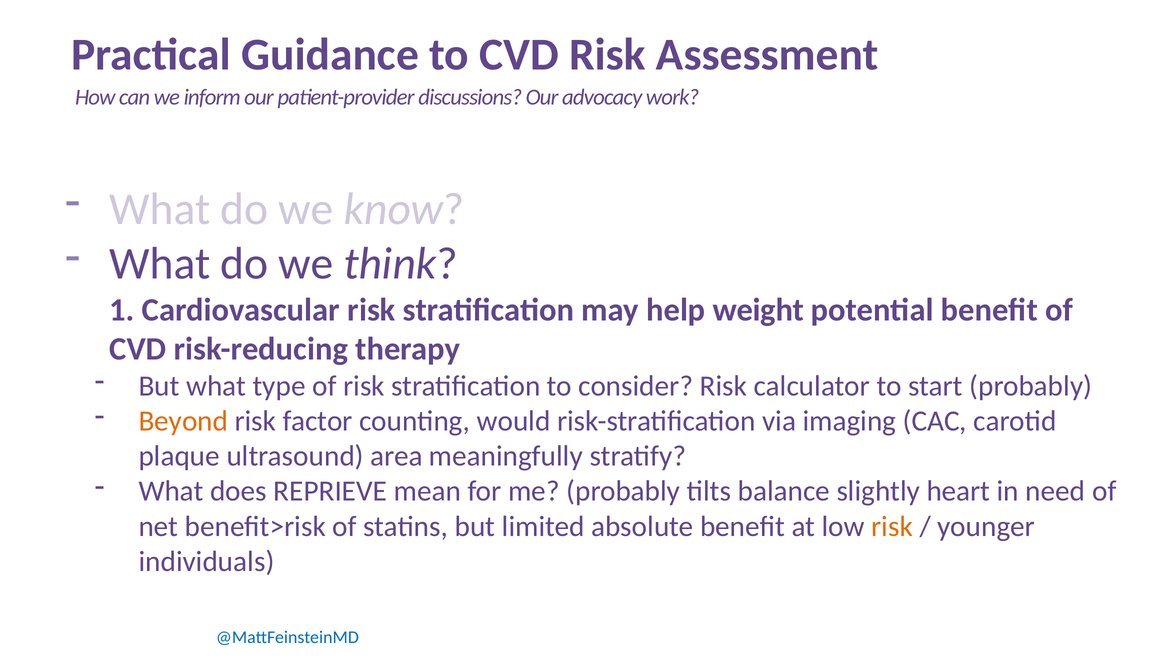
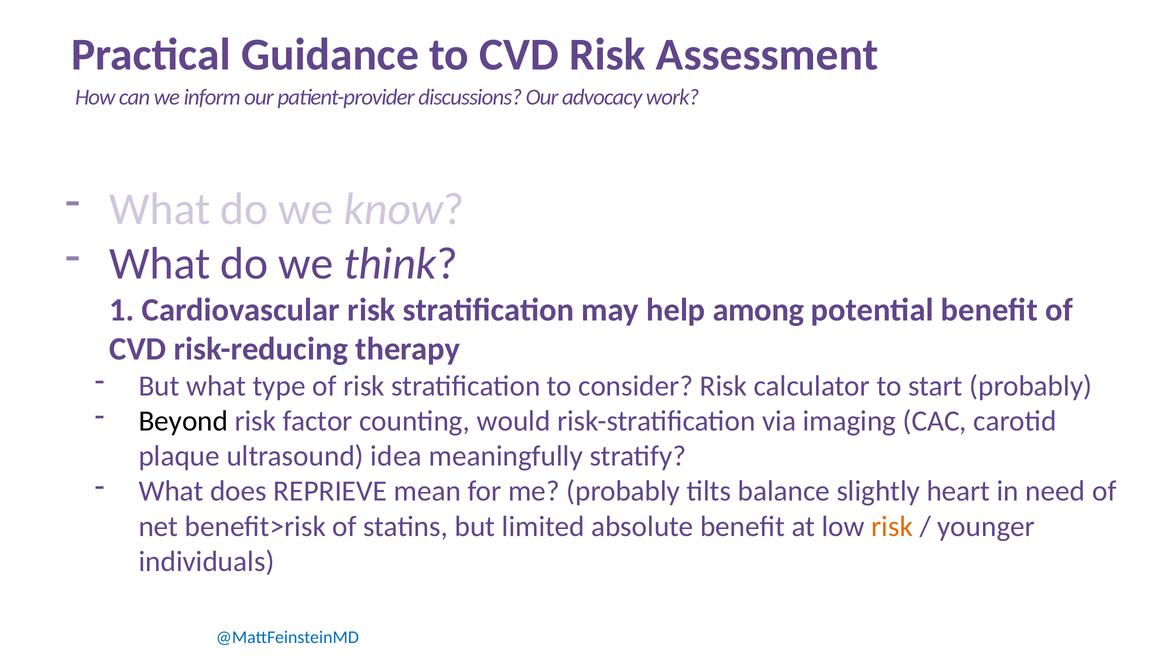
weight: weight -> among
Beyond colour: orange -> black
area: area -> idea
